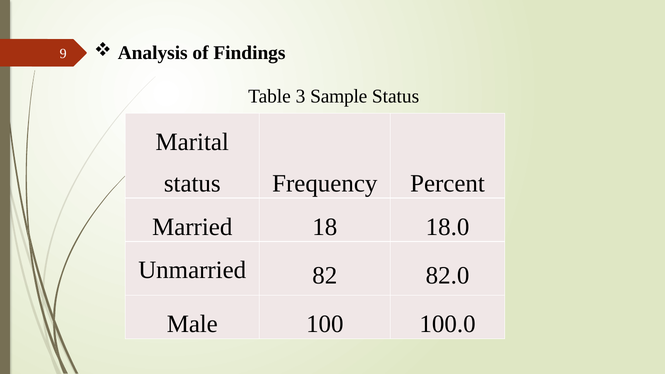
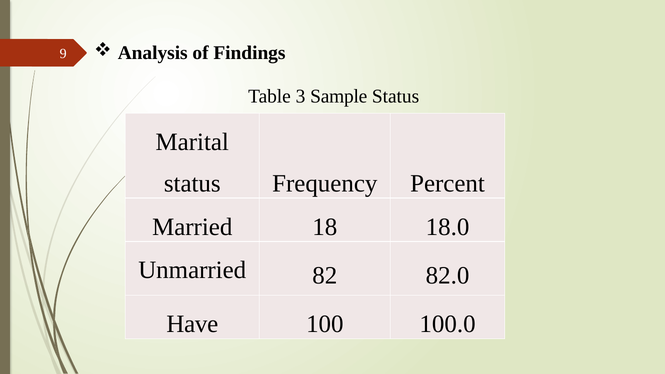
Male: Male -> Have
